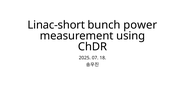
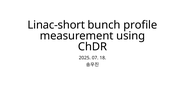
power: power -> profile
